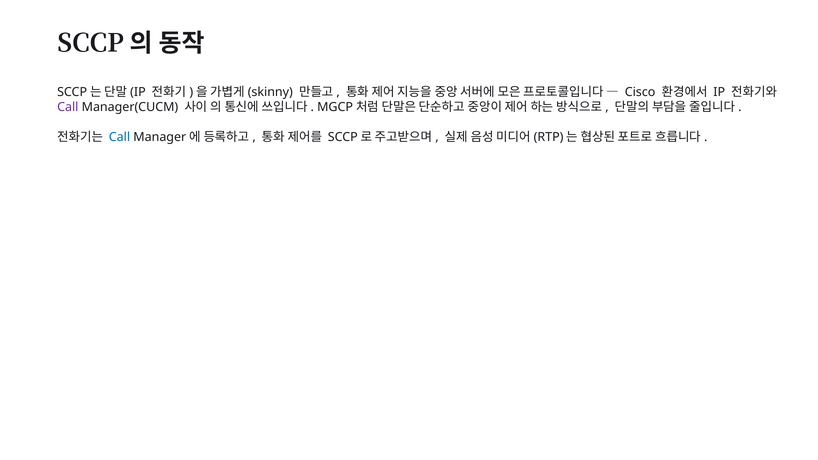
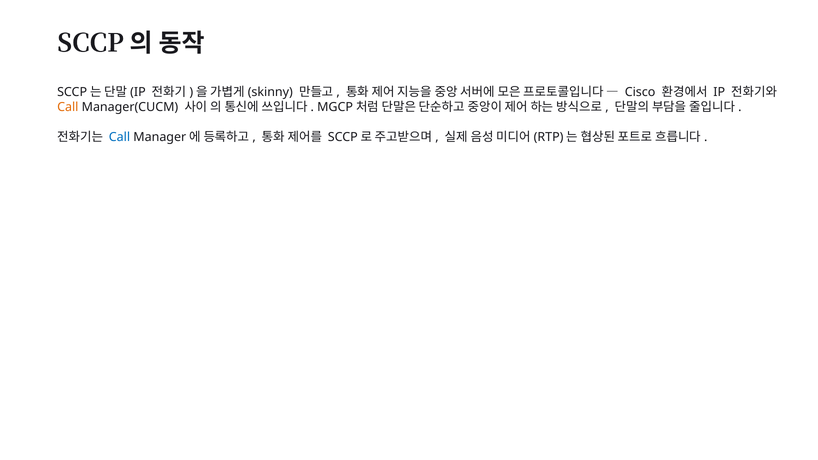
Call at (68, 107) colour: purple -> orange
